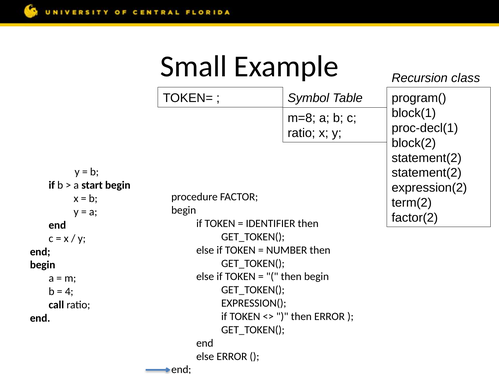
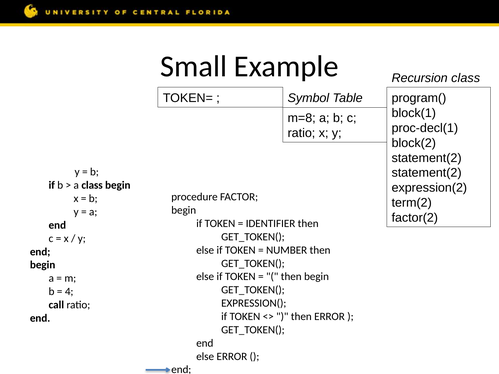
a start: start -> class
